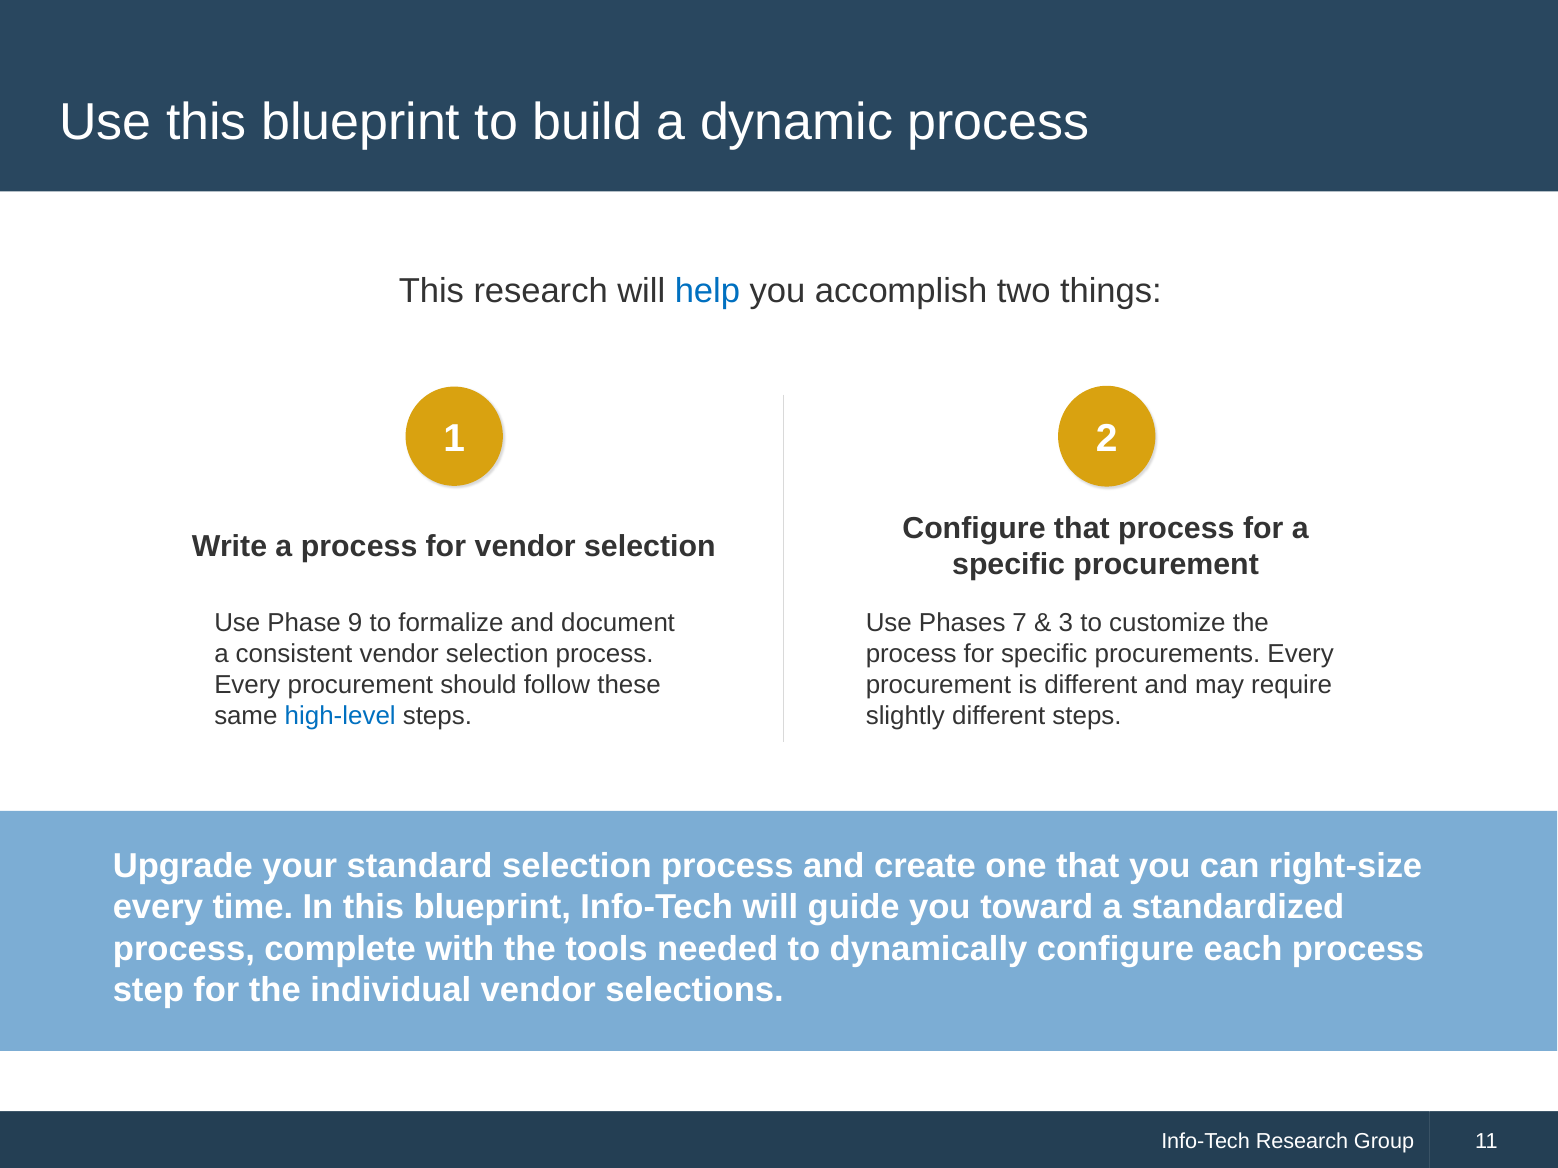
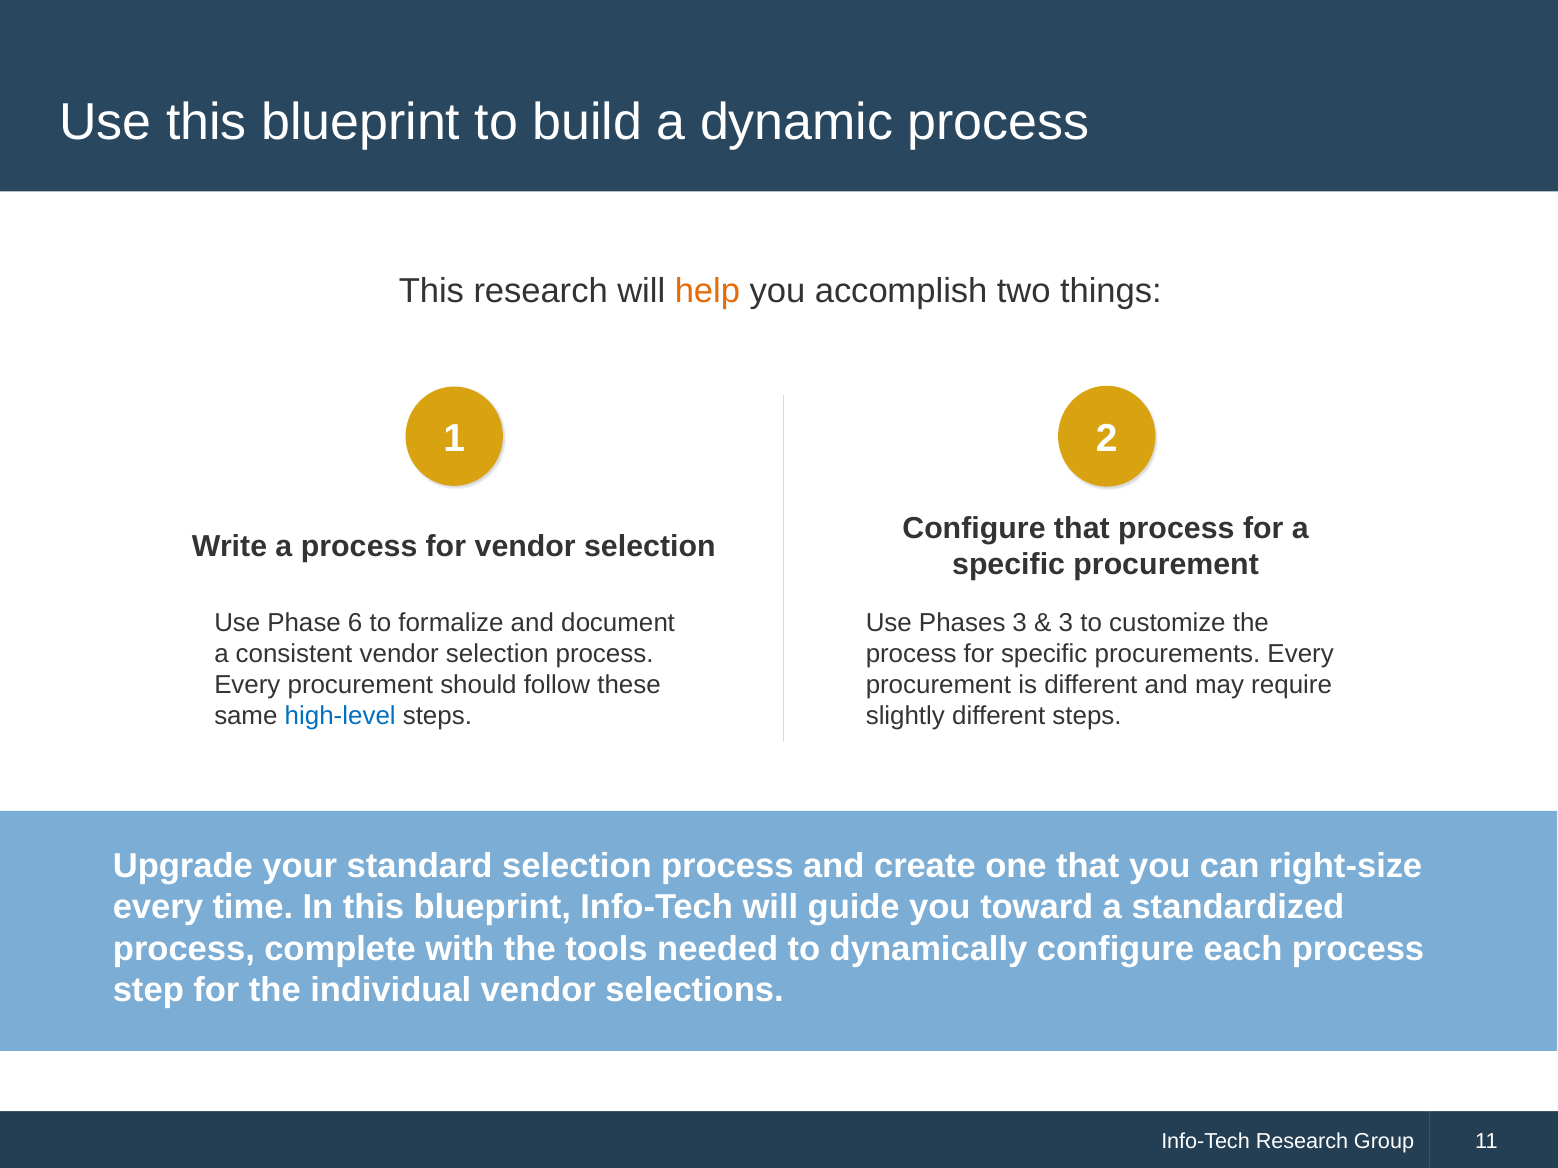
help colour: blue -> orange
9: 9 -> 6
Phases 7: 7 -> 3
